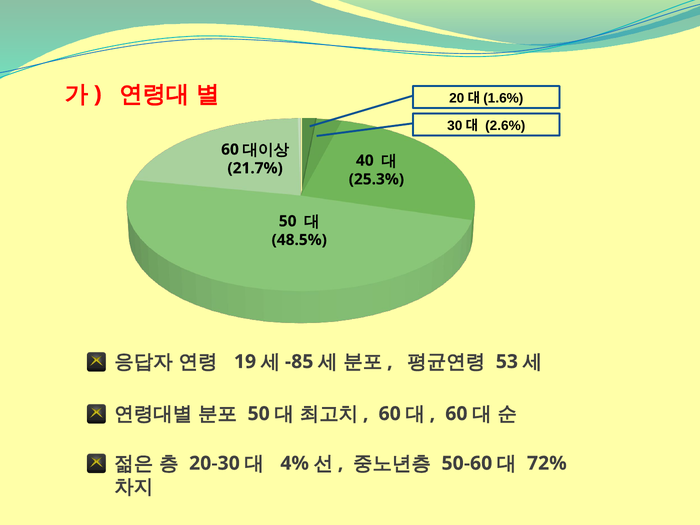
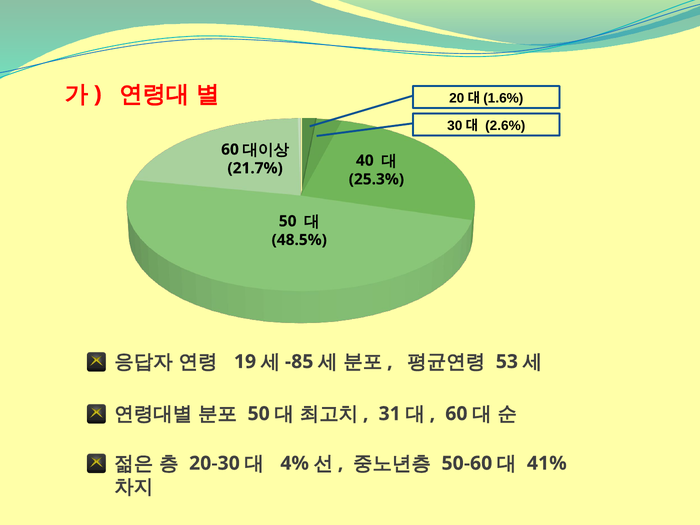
60 at (390, 414): 60 -> 31
72%: 72% -> 41%
